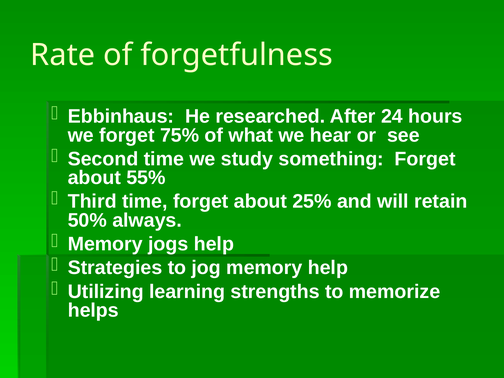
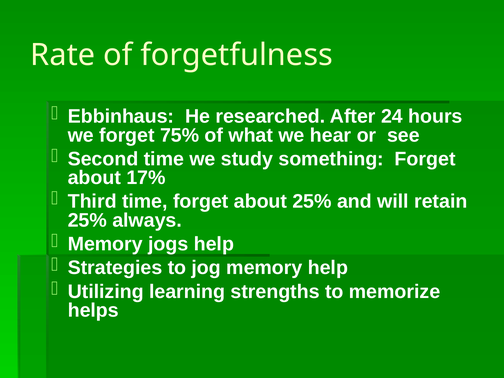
55%: 55% -> 17%
50% at (87, 220): 50% -> 25%
